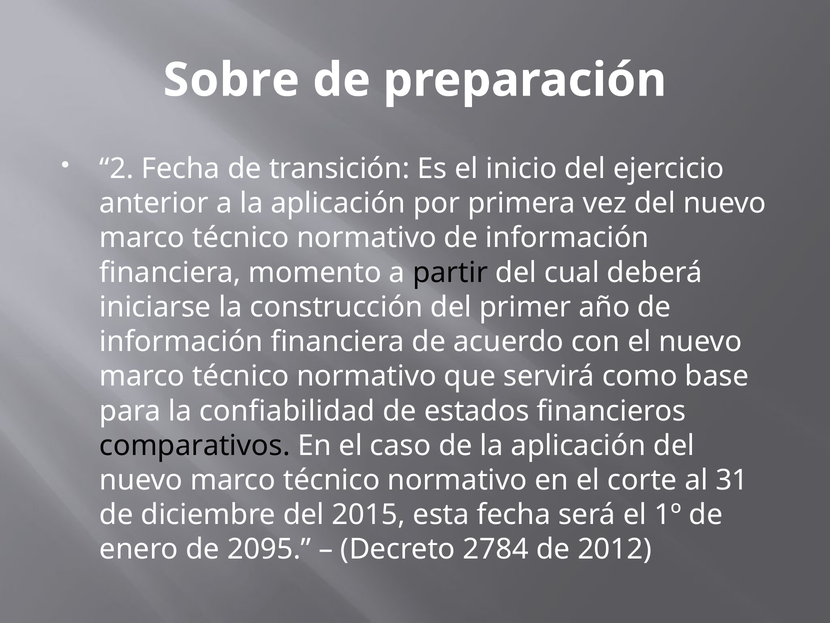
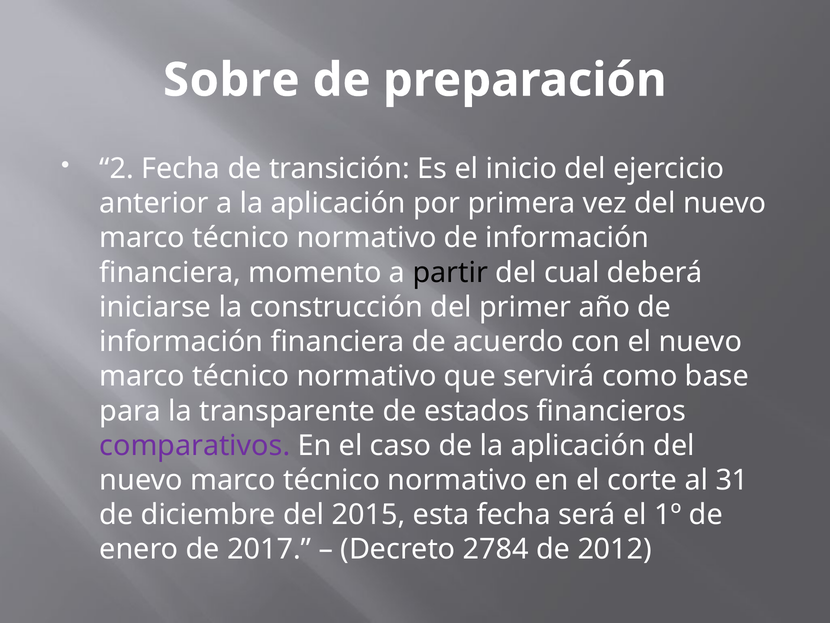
confiabilidad: confiabilidad -> transparente
comparativos colour: black -> purple
2095: 2095 -> 2017
